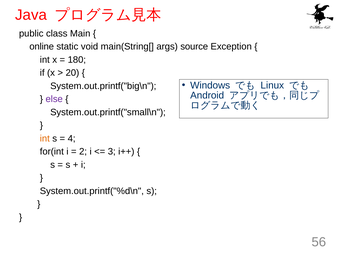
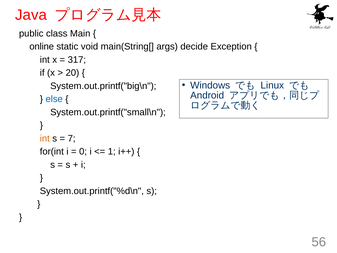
source: source -> decide
180: 180 -> 317
else colour: purple -> blue
4: 4 -> 7
2: 2 -> 0
3: 3 -> 1
